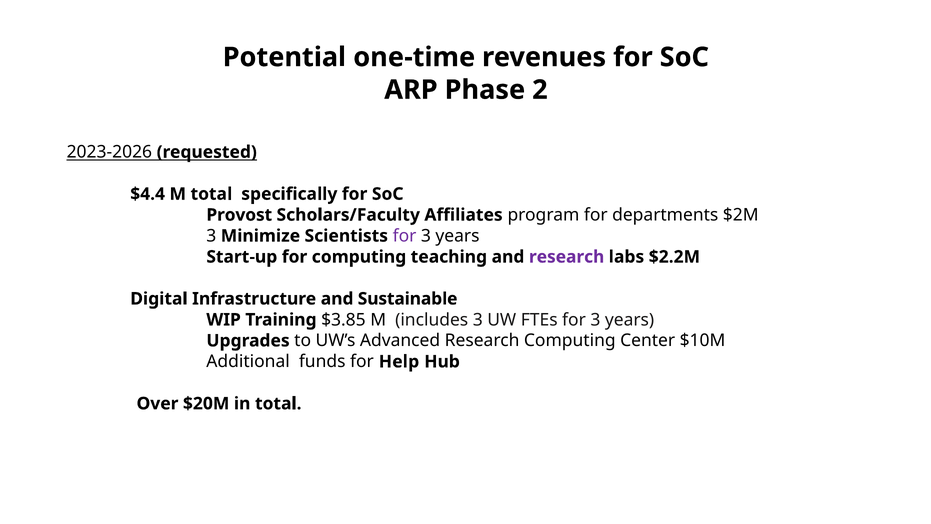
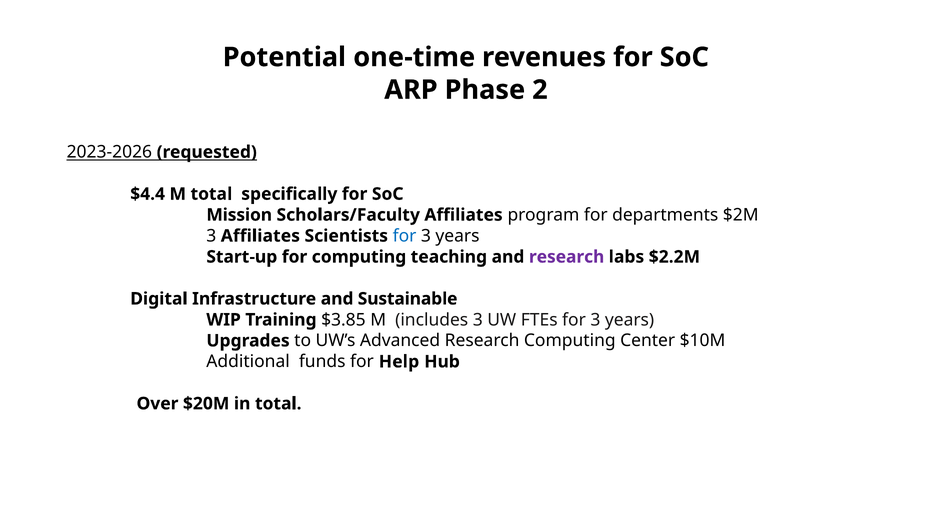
Provost: Provost -> Mission
3 Minimize: Minimize -> Affiliates
for at (405, 236) colour: purple -> blue
